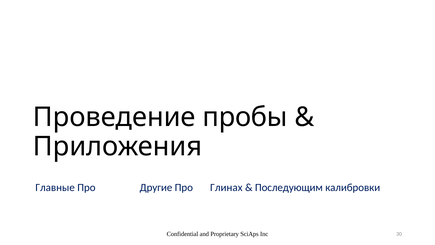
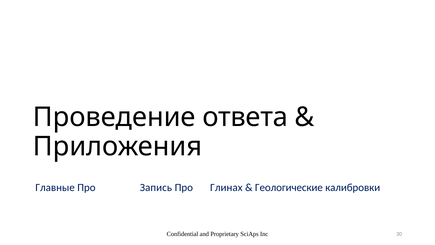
пробы: пробы -> ответа
Другие: Другие -> Запись
Последующим: Последующим -> Геологические
